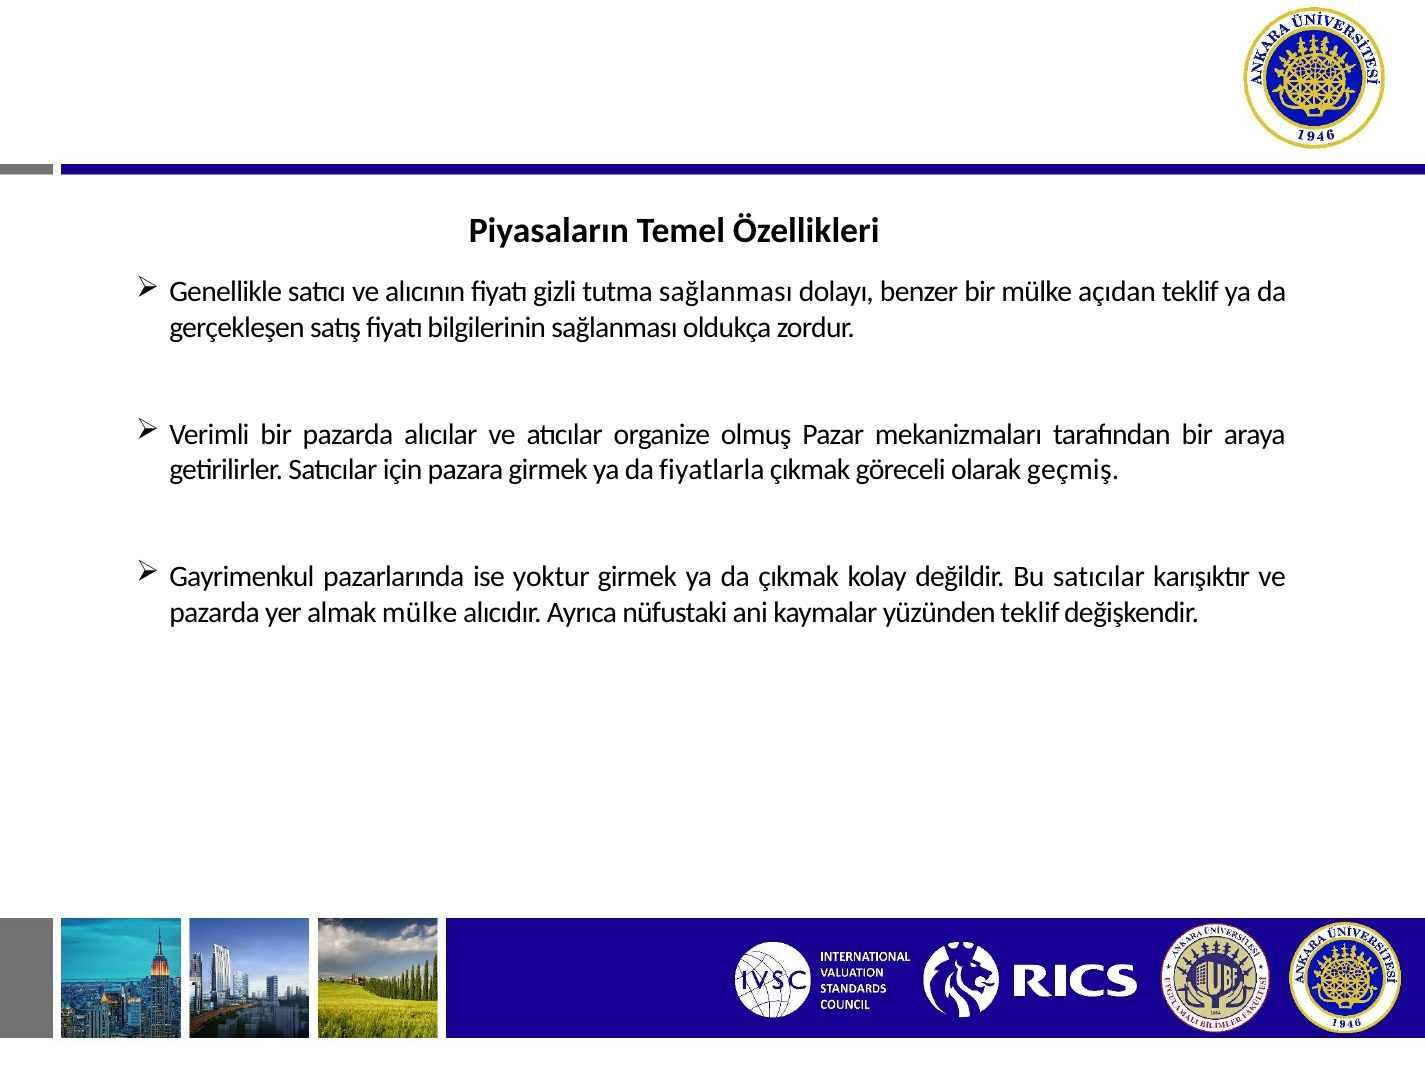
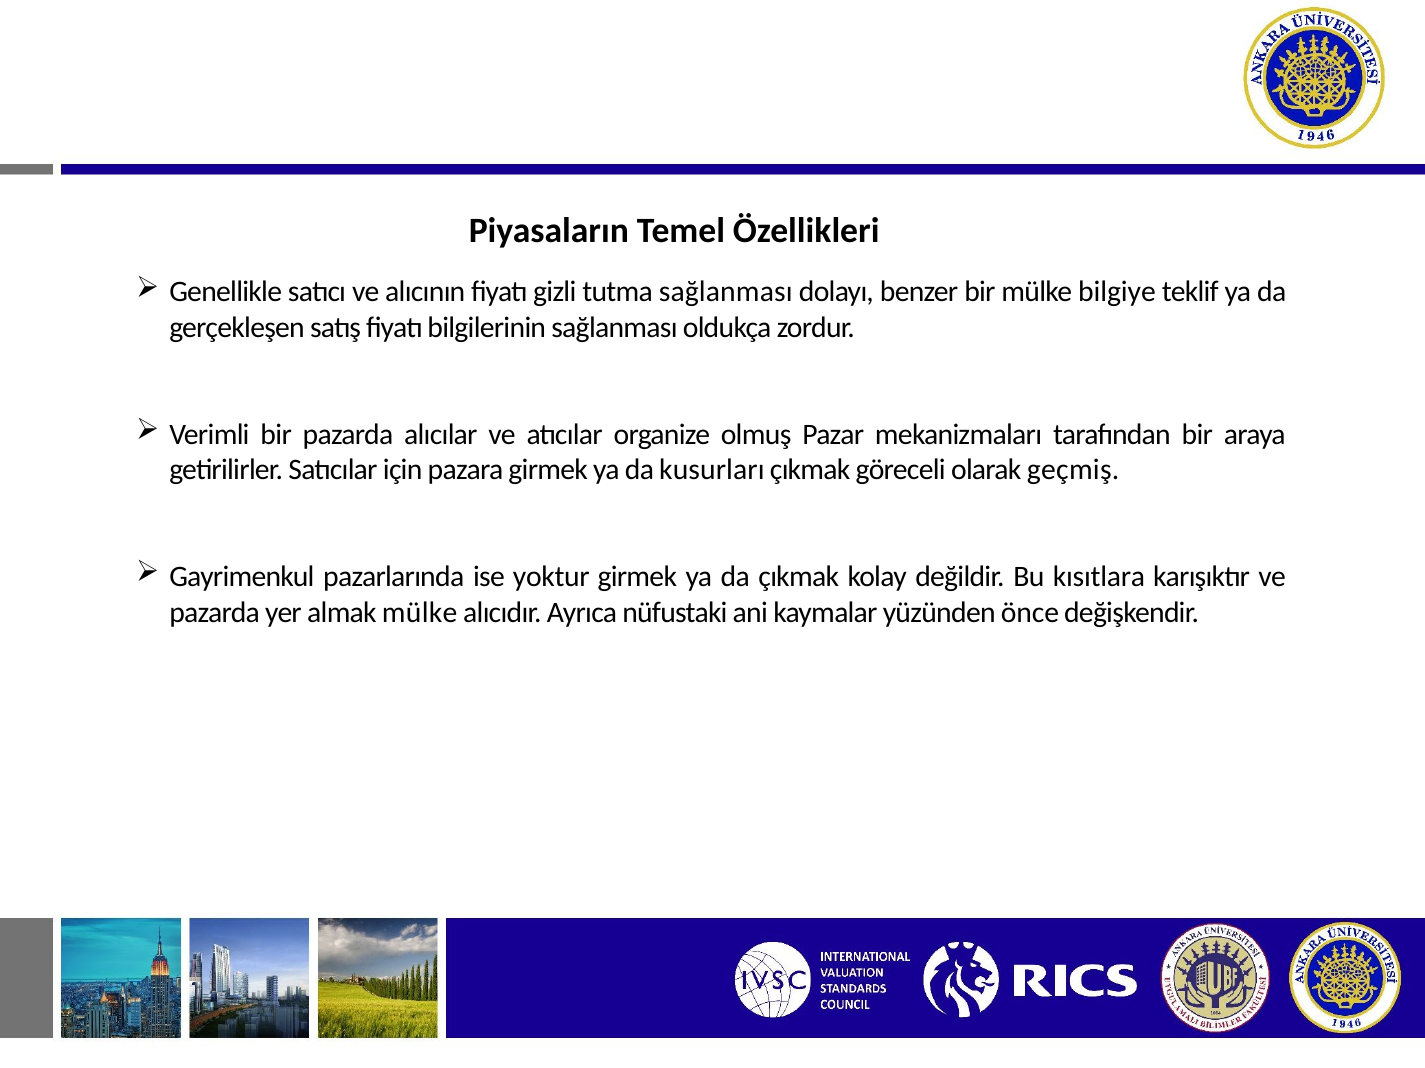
açıdan: açıdan -> bilgiye
fiyatlarla: fiyatlarla -> kusurları
Bu satıcılar: satıcılar -> kısıtlara
yüzünden teklif: teklif -> önce
